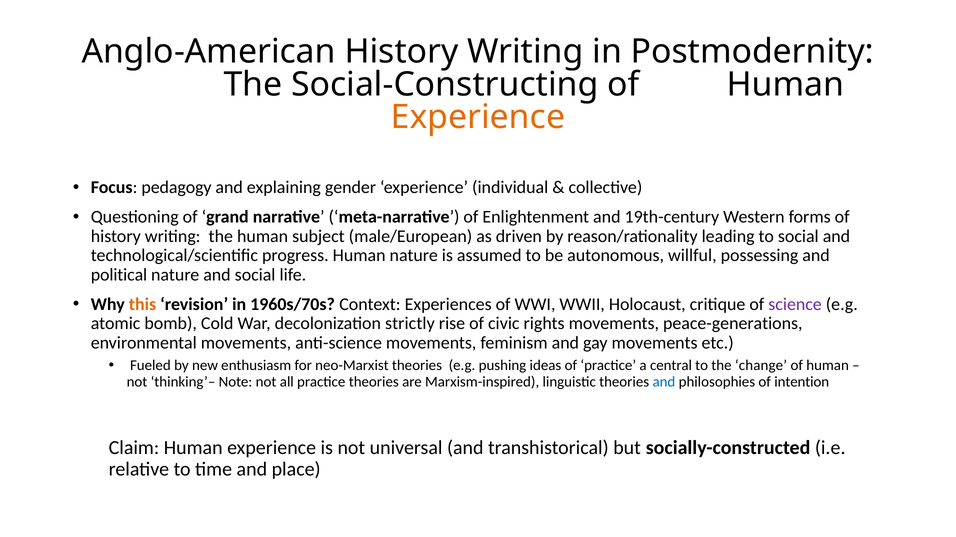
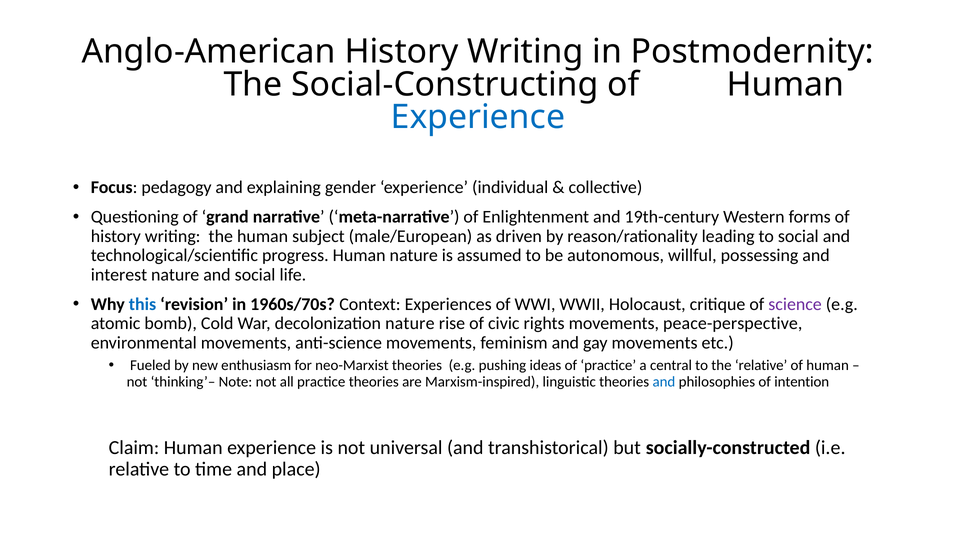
Experience at (478, 117) colour: orange -> blue
political: political -> interest
this colour: orange -> blue
decolonization strictly: strictly -> nature
peace-generations: peace-generations -> peace-perspective
the change: change -> relative
